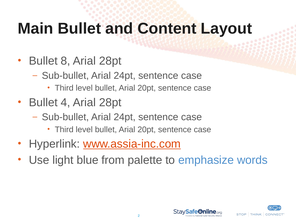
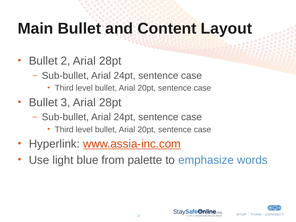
Bullet 8: 8 -> 2
4: 4 -> 3
